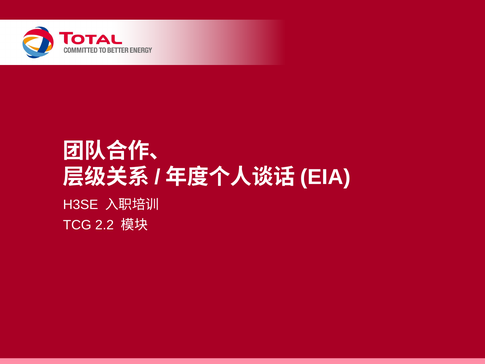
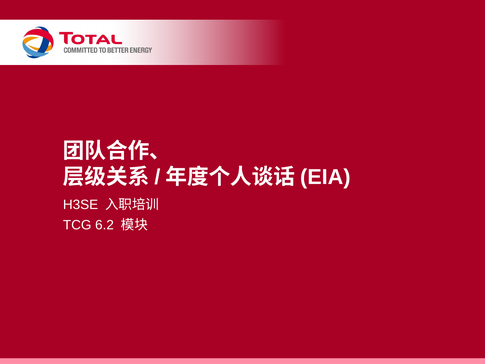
2.2: 2.2 -> 6.2
